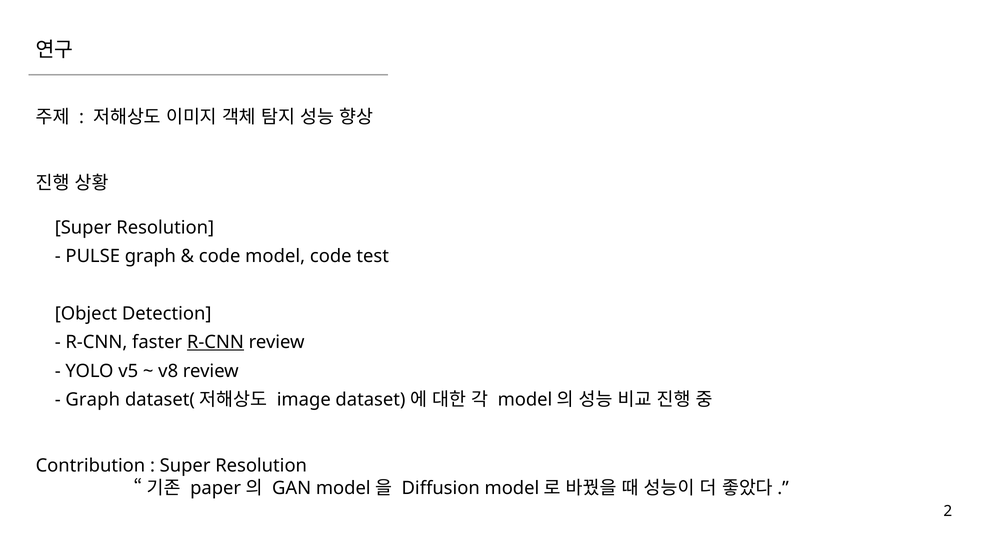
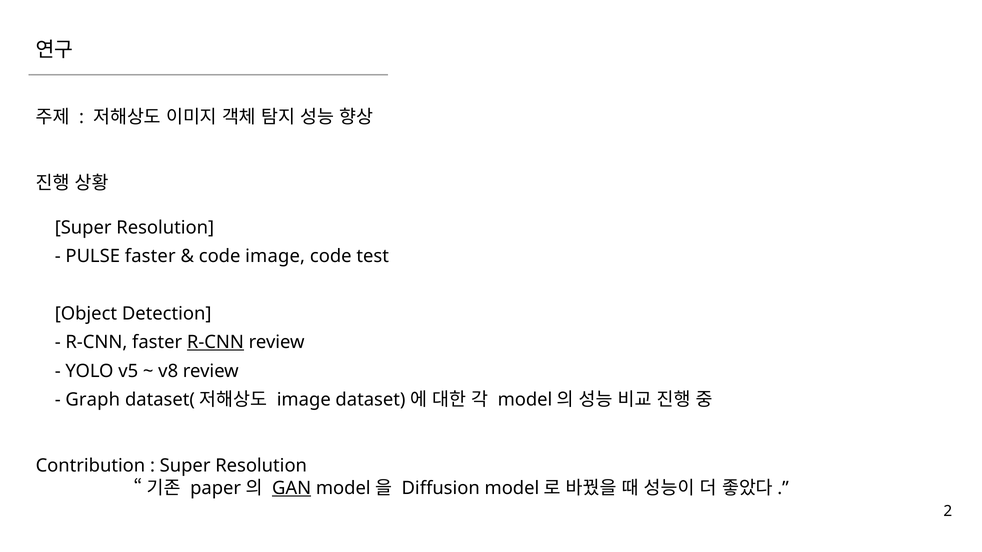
PULSE graph: graph -> faster
code model: model -> image
GAN underline: none -> present
